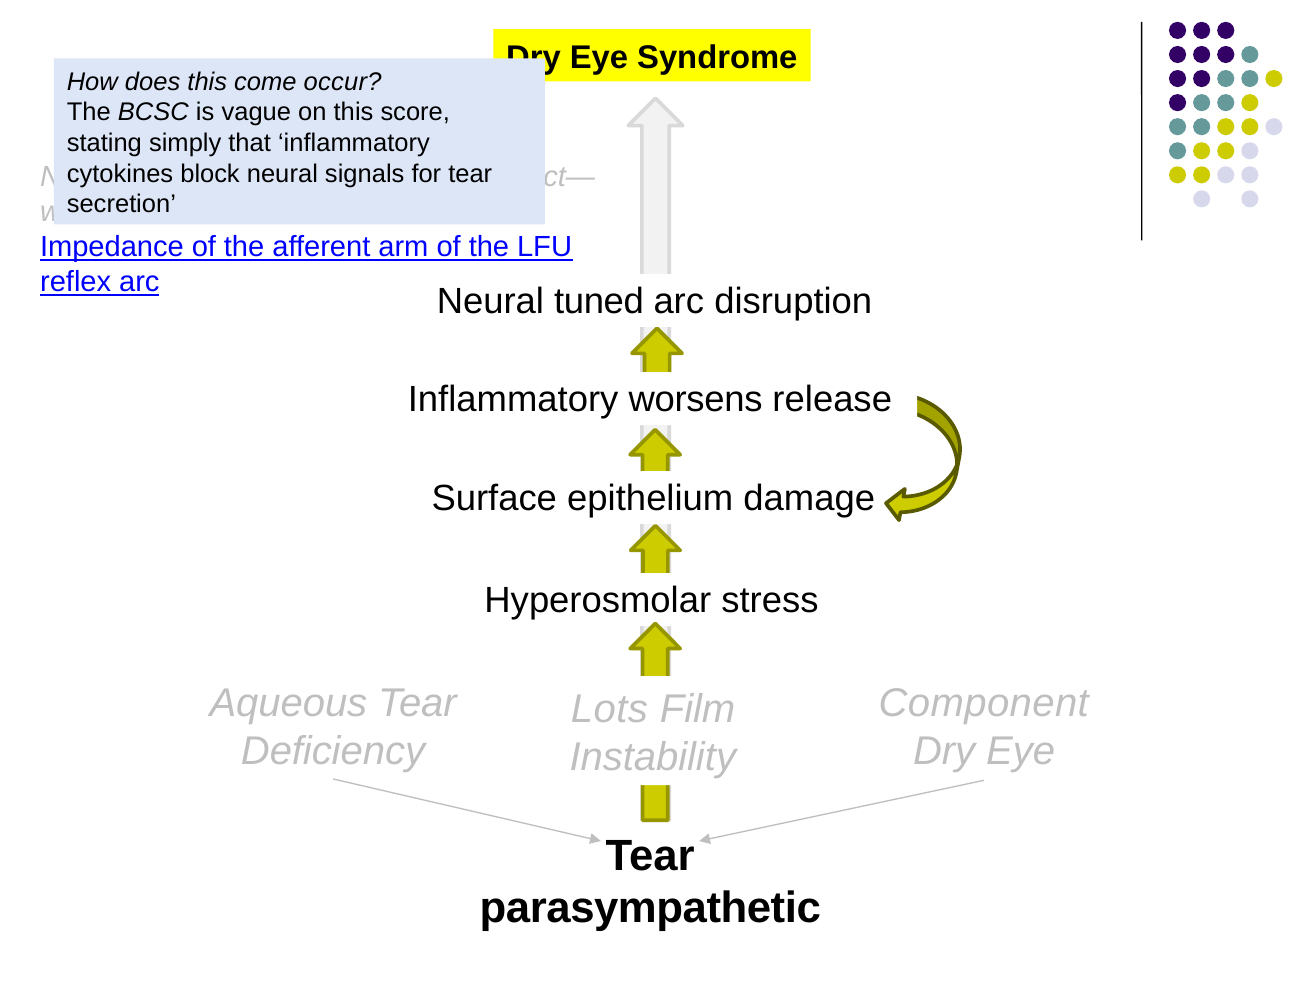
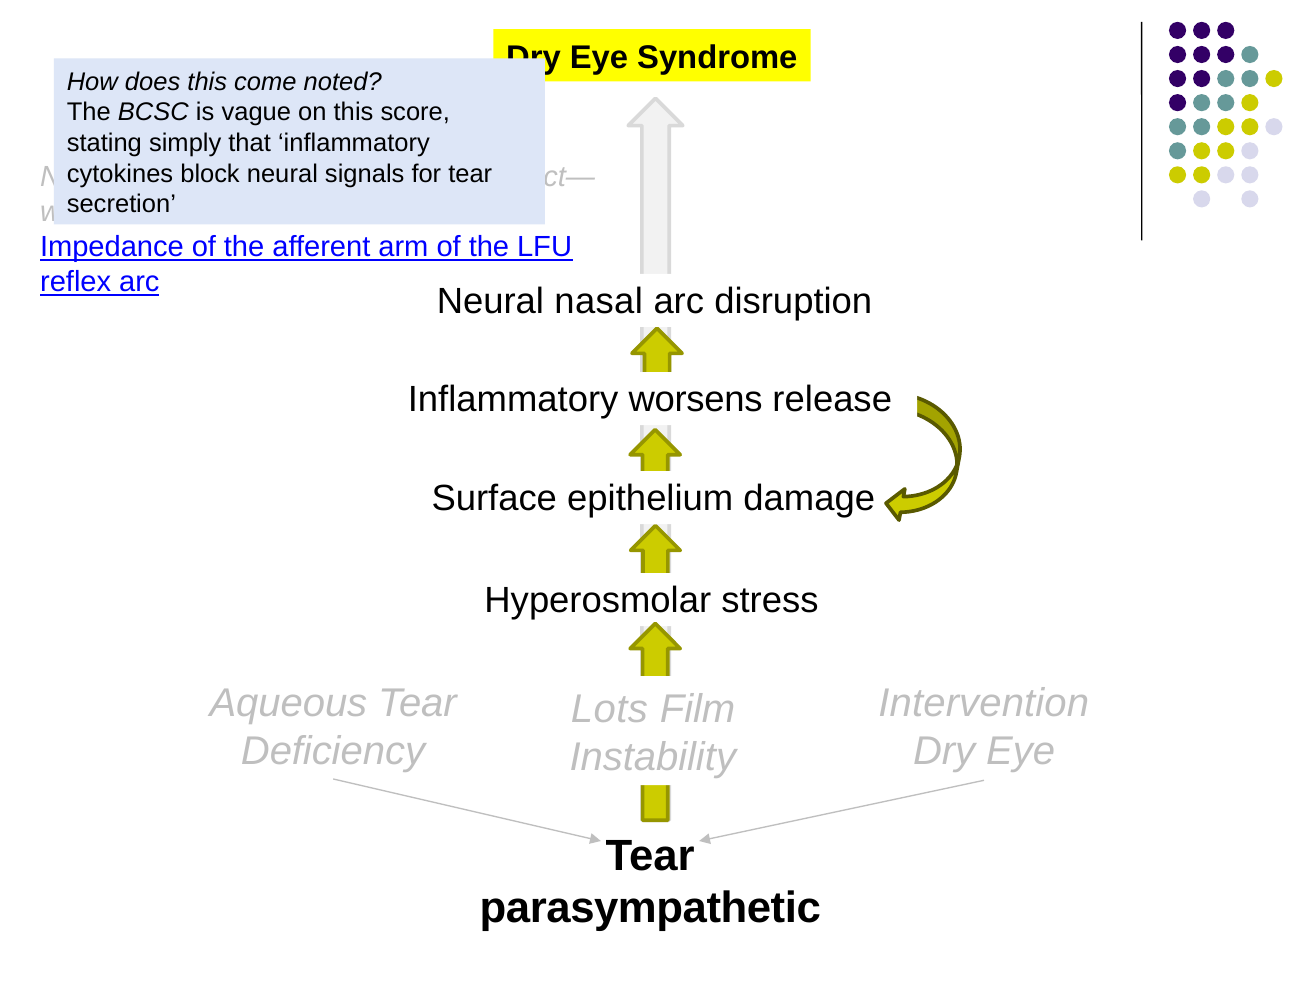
occur: occur -> noted
tuned: tuned -> nasal
Component: Component -> Intervention
